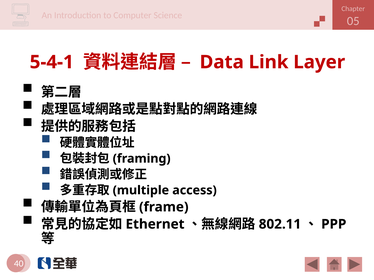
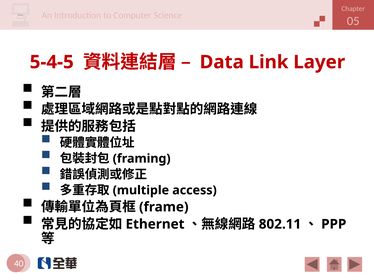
5-4-1: 5-4-1 -> 5-4-5
